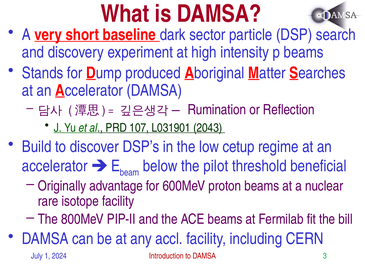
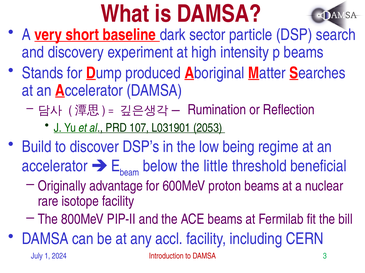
2043: 2043 -> 2053
cetup: cetup -> being
pilot: pilot -> little
